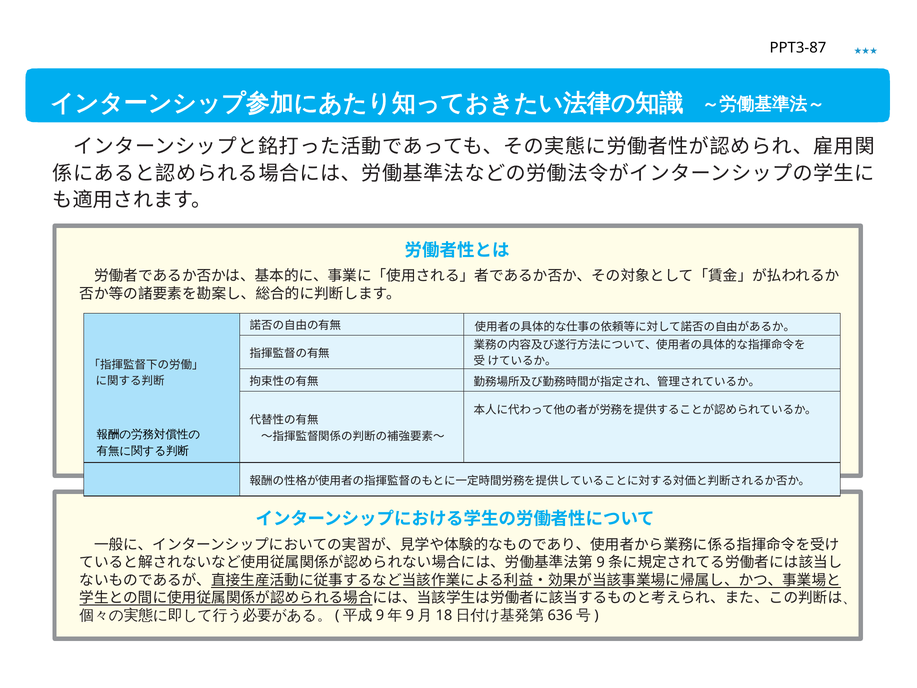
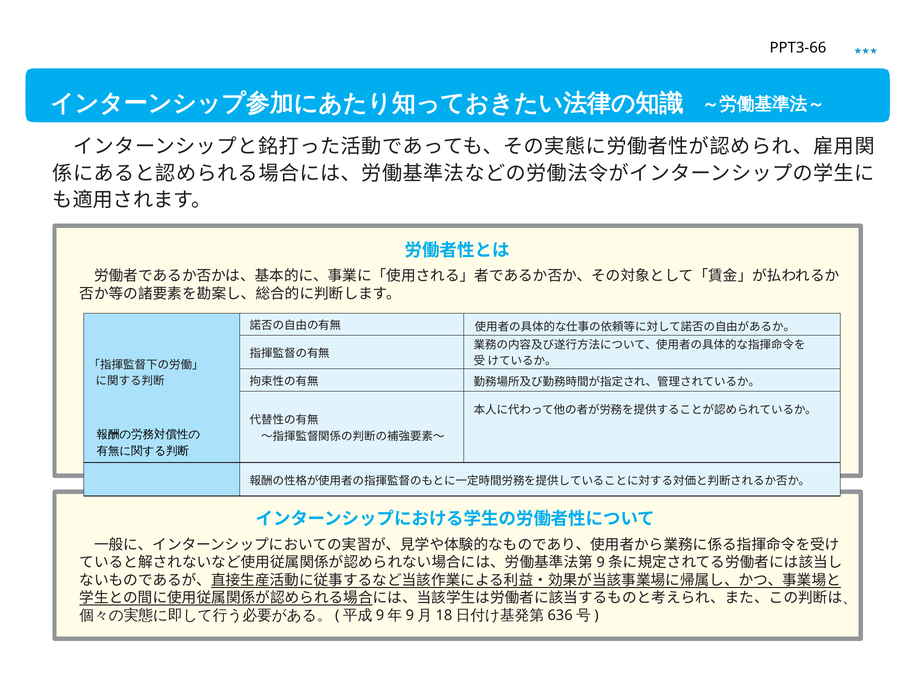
PPT3-87: PPT3-87 -> PPT3-66
